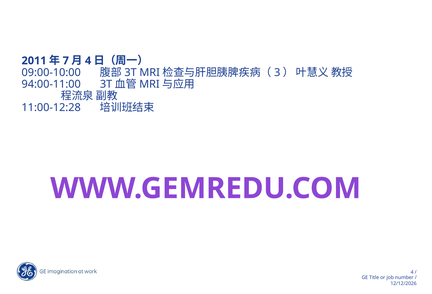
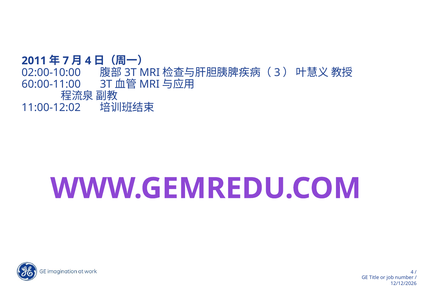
09:00-10:00: 09:00-10:00 -> 02:00-10:00
94:00-11:00: 94:00-11:00 -> 60:00-11:00
11:00-12:28: 11:00-12:28 -> 11:00-12:02
